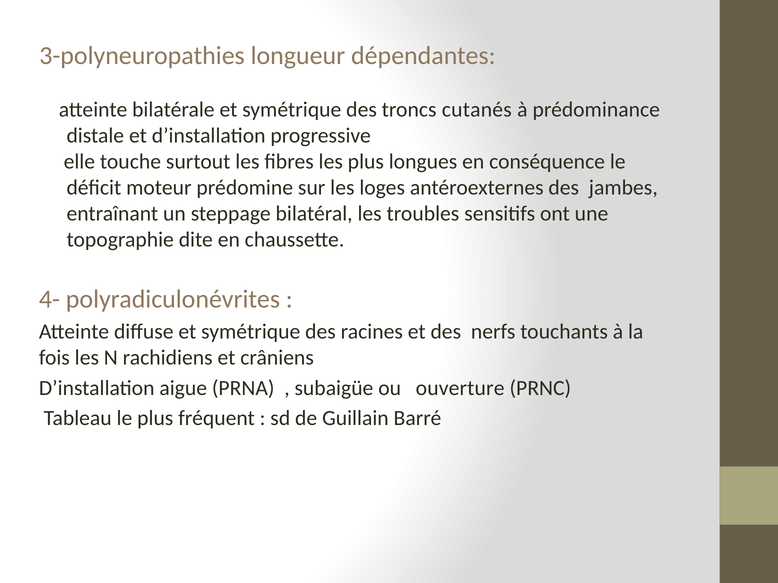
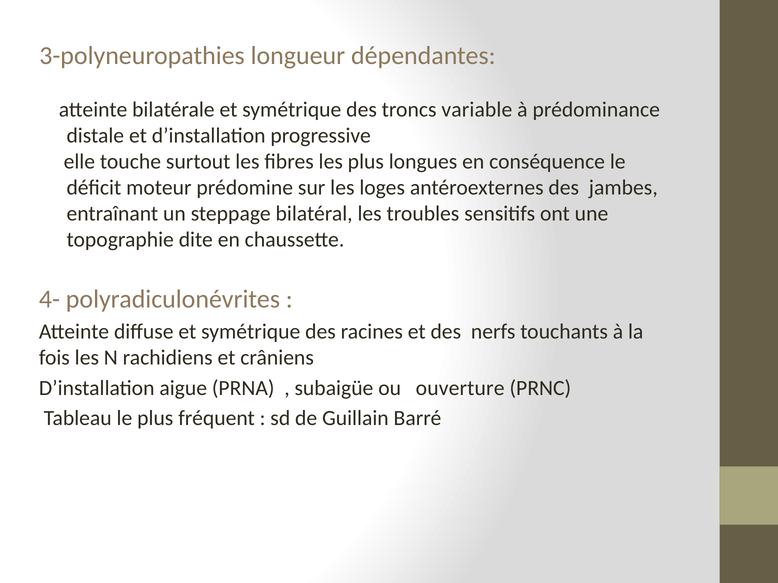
cutanés: cutanés -> variable
